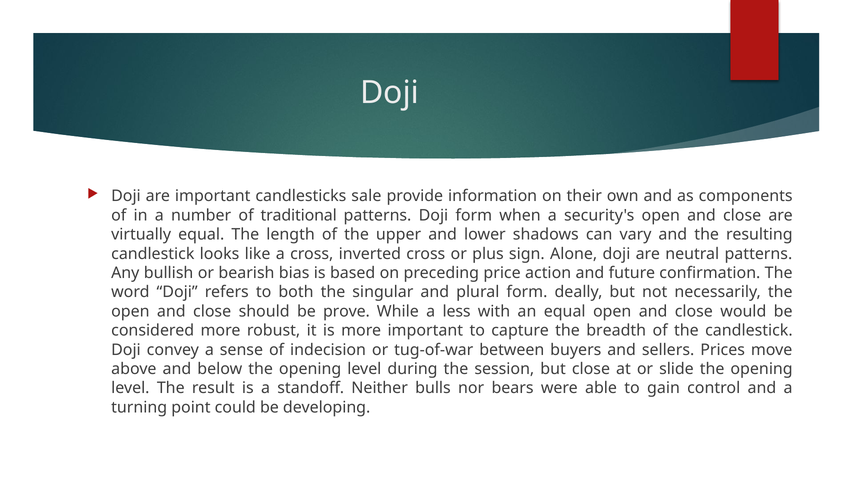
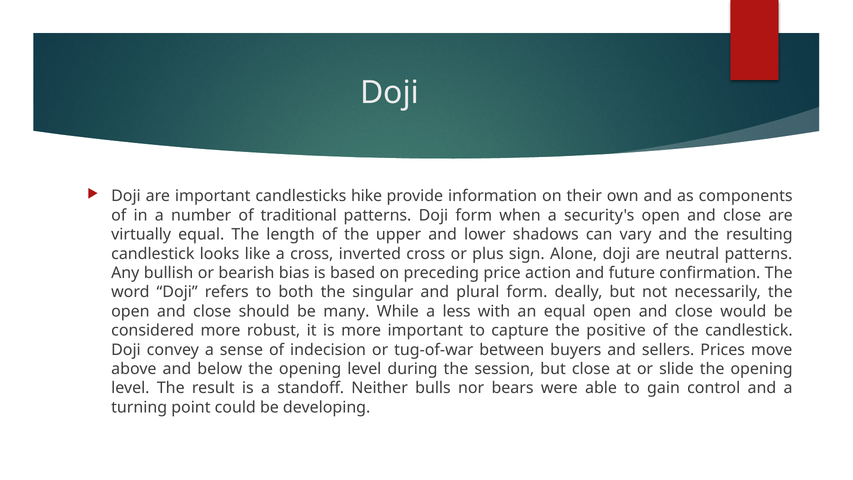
sale: sale -> hike
prove: prove -> many
breadth: breadth -> positive
